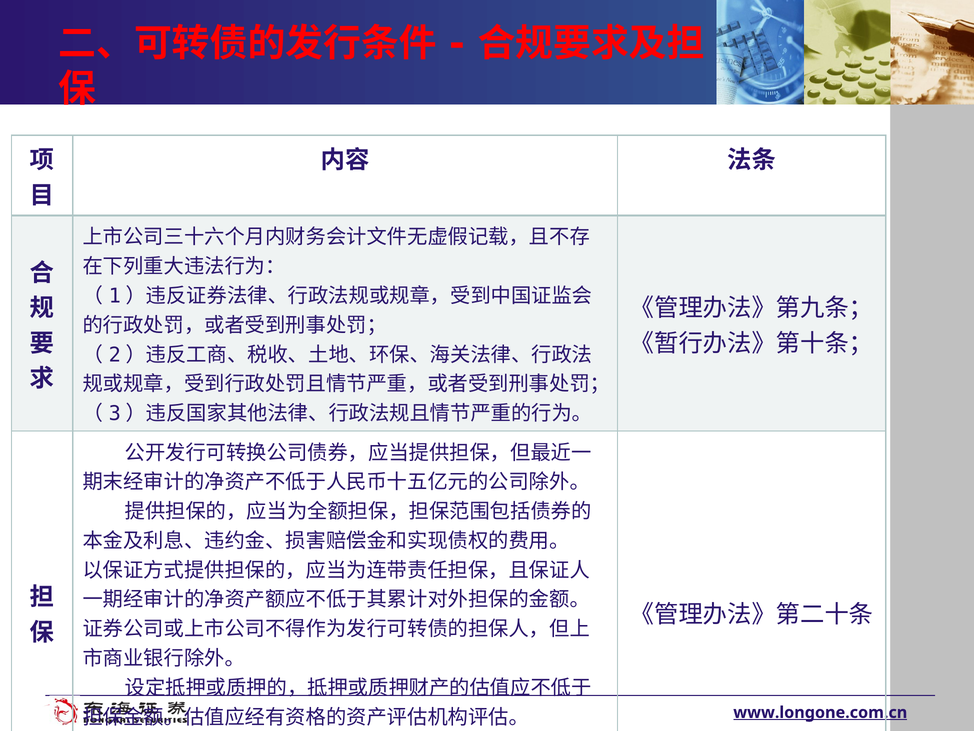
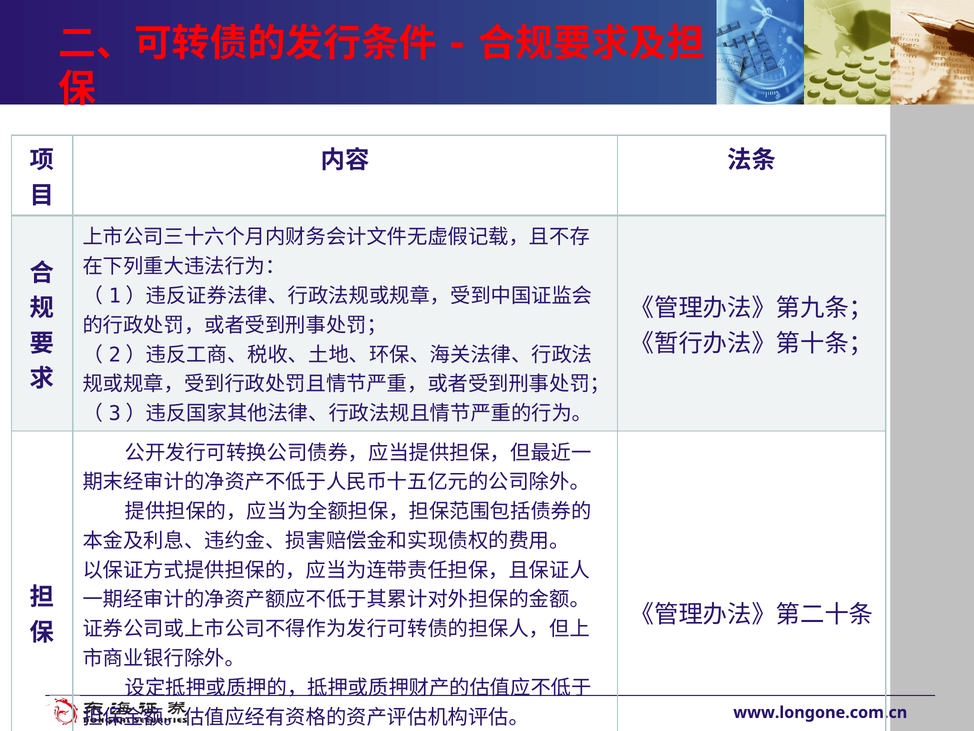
www.longone.com.cn underline: present -> none
